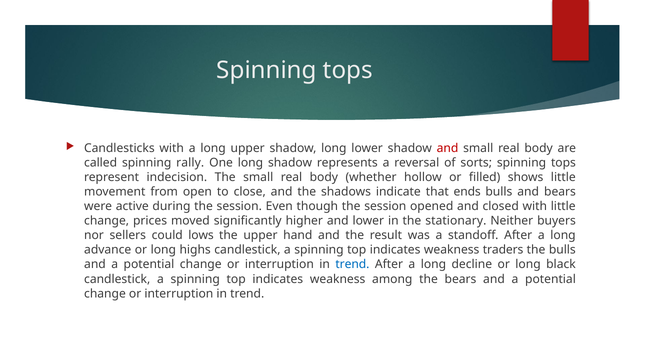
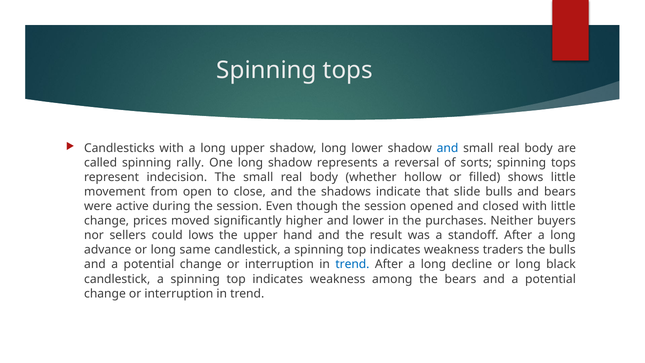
and at (447, 148) colour: red -> blue
ends: ends -> slide
stationary: stationary -> purchases
highs: highs -> same
